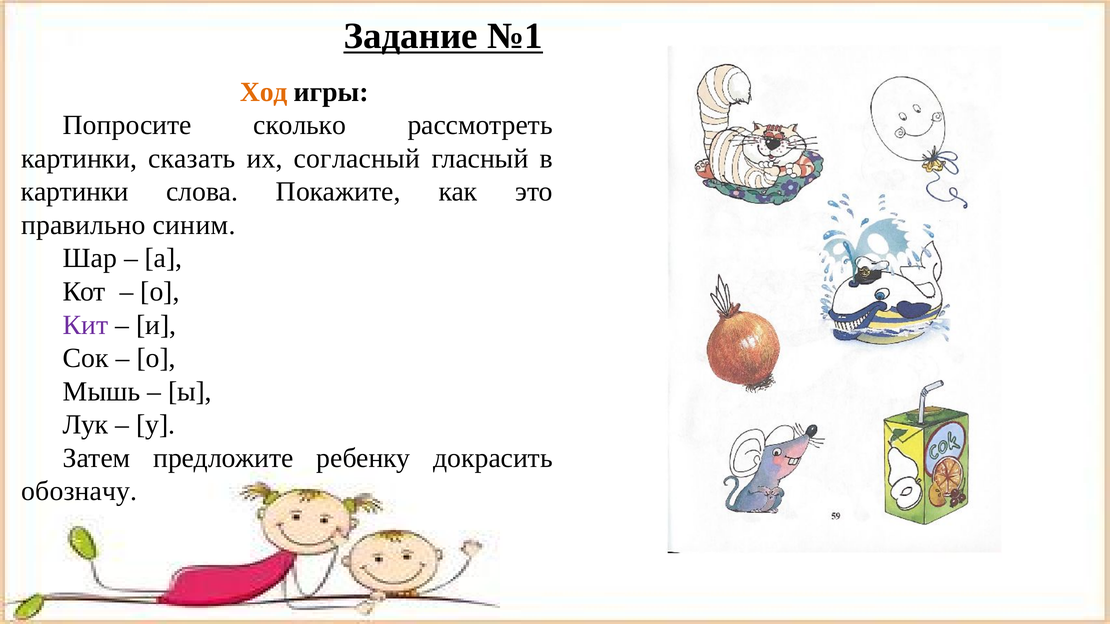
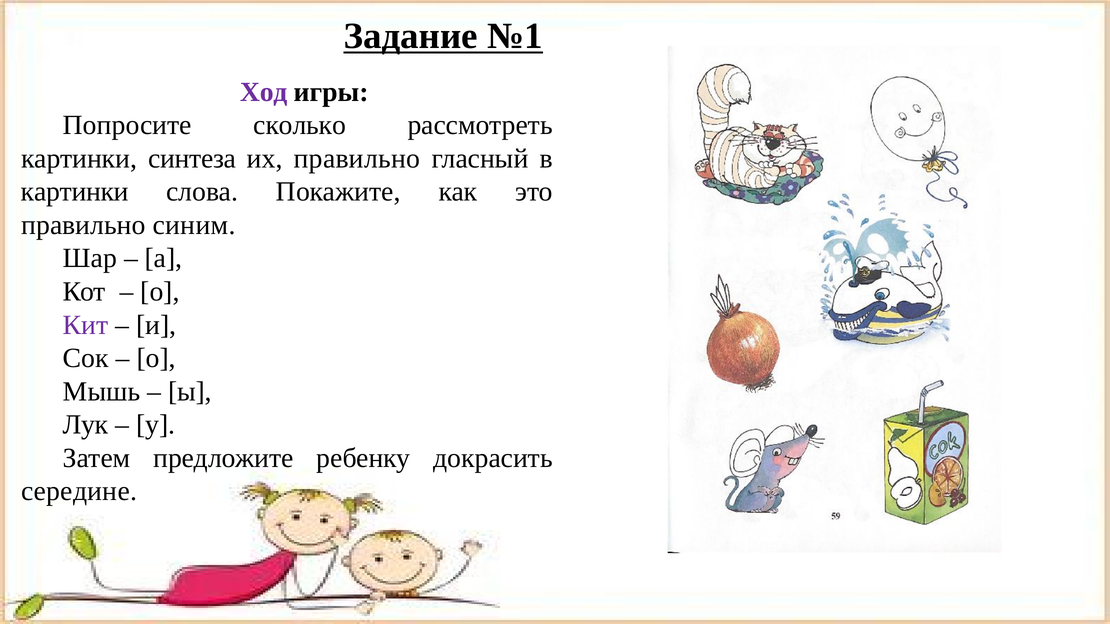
Ход colour: orange -> purple
сказать: сказать -> синтеза
их согласный: согласный -> правильно
обозначу: обозначу -> середине
